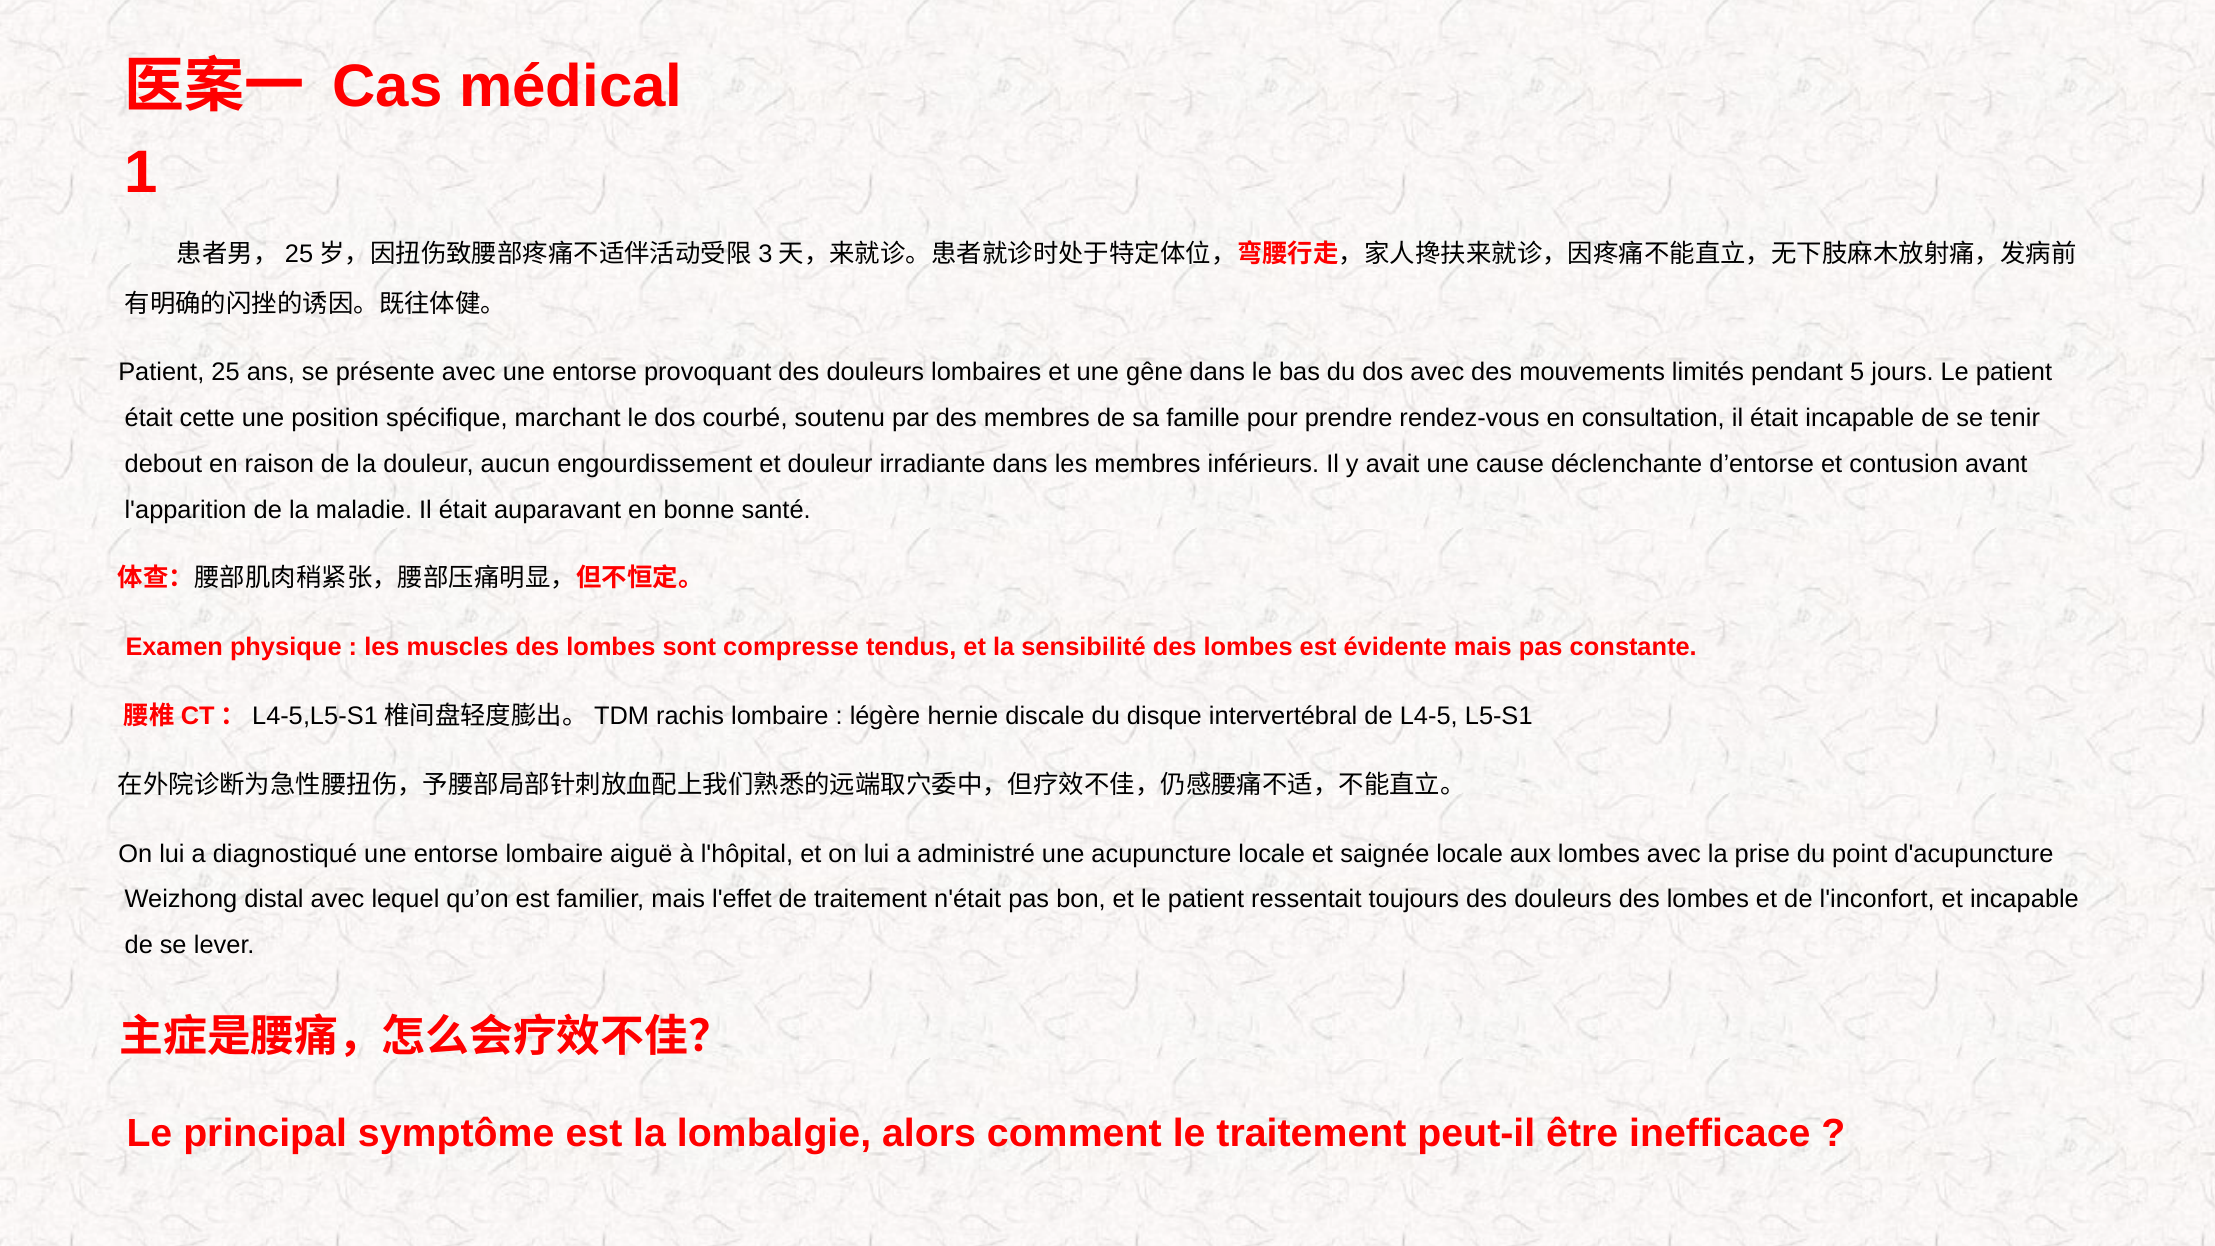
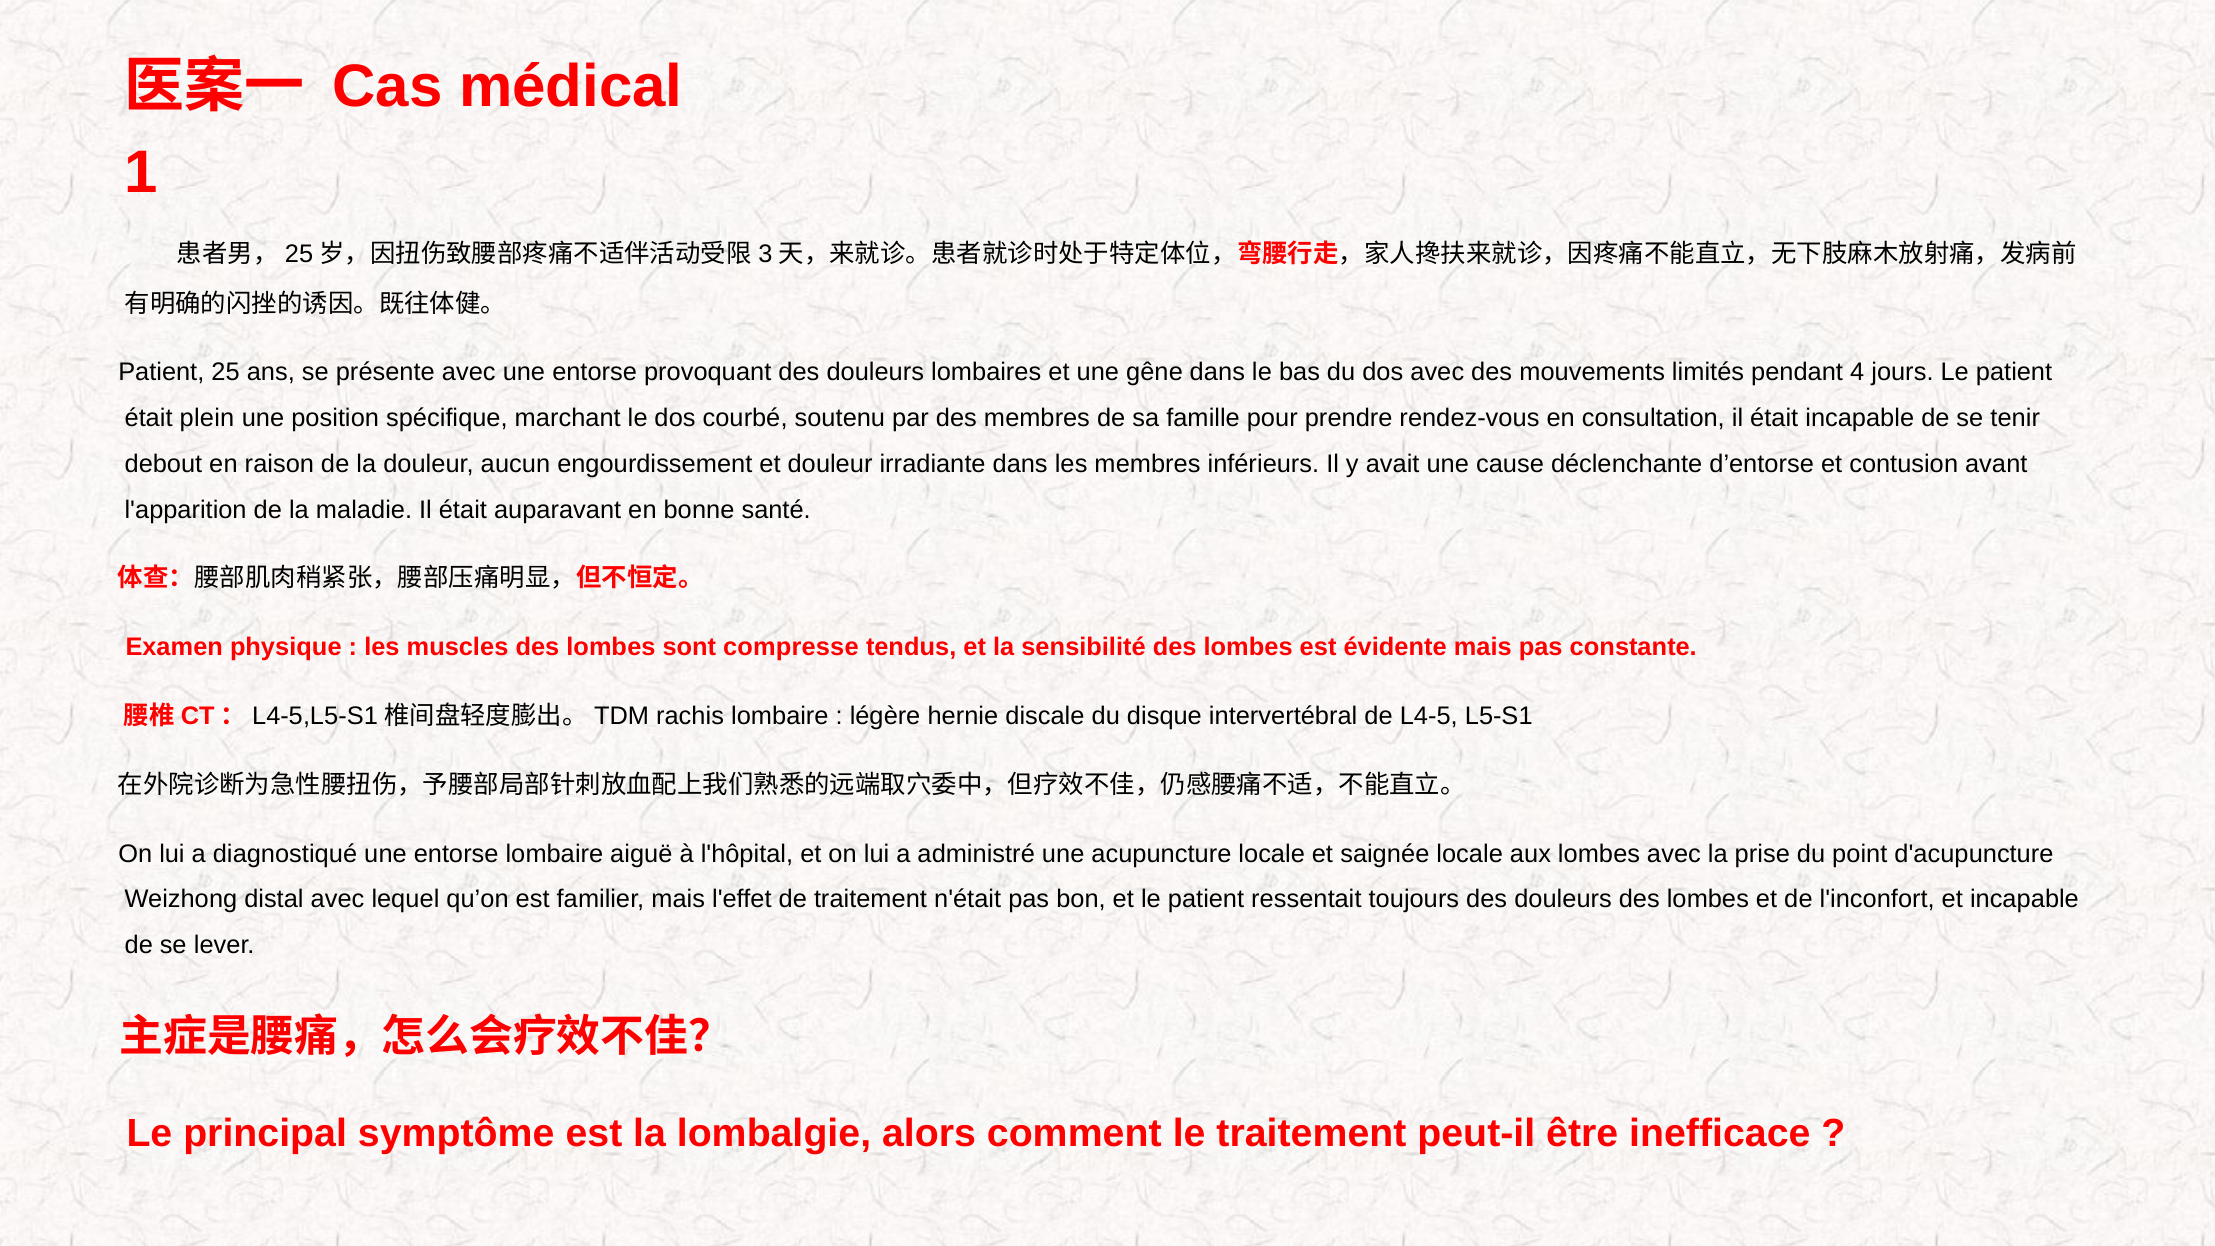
5: 5 -> 4
cette: cette -> plein
